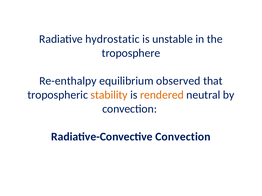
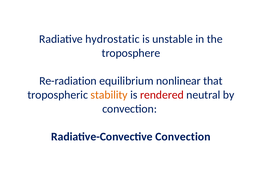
Re-enthalpy: Re-enthalpy -> Re-radiation
observed: observed -> nonlinear
rendered colour: orange -> red
